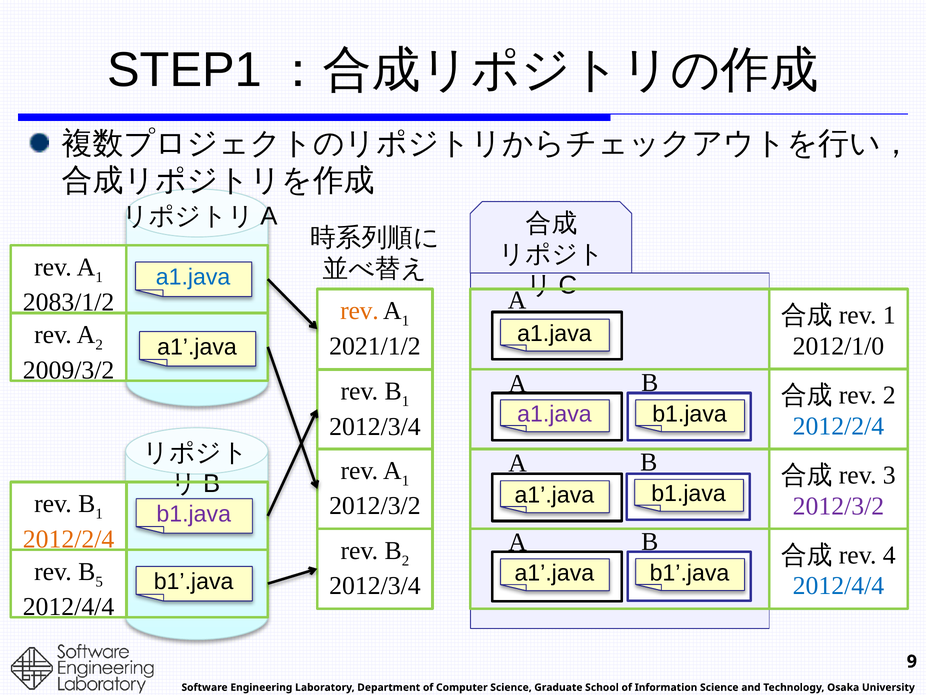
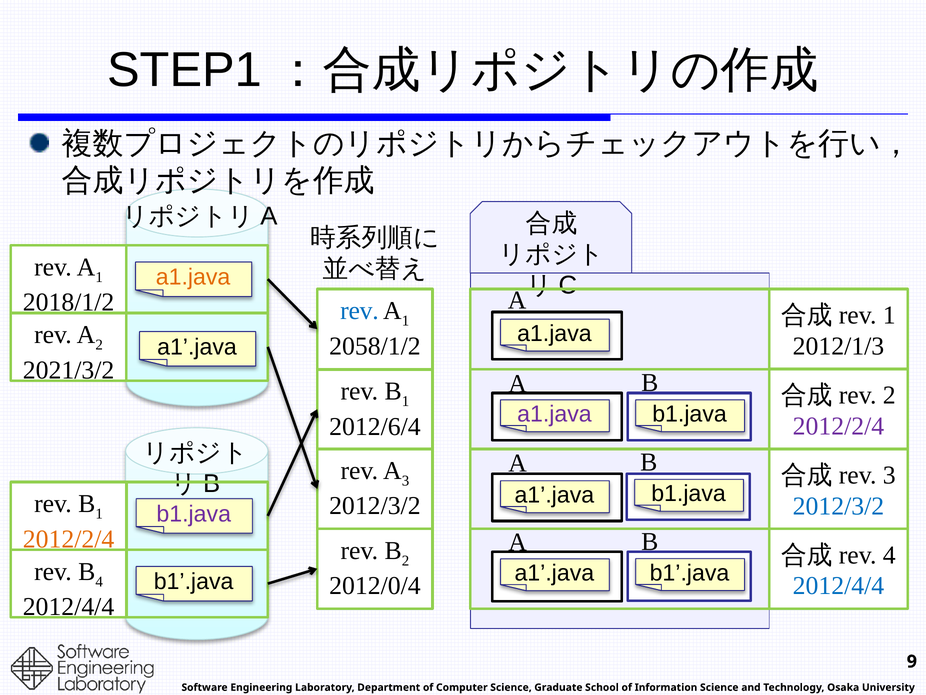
a1.java at (193, 277) colour: blue -> orange
2083/1/2: 2083/1/2 -> 2018/1/2
rev at (359, 311) colour: orange -> blue
2021/1/2: 2021/1/2 -> 2058/1/2
2012/1/0: 2012/1/0 -> 2012/1/3
2009/3/2: 2009/3/2 -> 2021/3/2
2012/2/4 at (838, 426) colour: blue -> purple
2012/3/4 at (375, 426): 2012/3/4 -> 2012/6/4
1 at (406, 481): 1 -> 3
2012/3/2 at (838, 506) colour: purple -> blue
B 5: 5 -> 4
2012/3/4 at (375, 585): 2012/3/4 -> 2012/0/4
